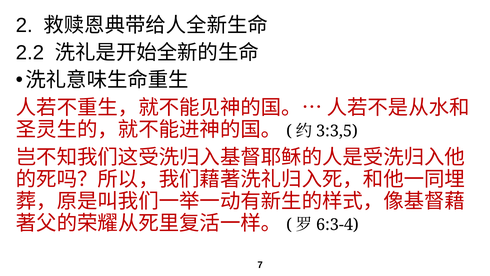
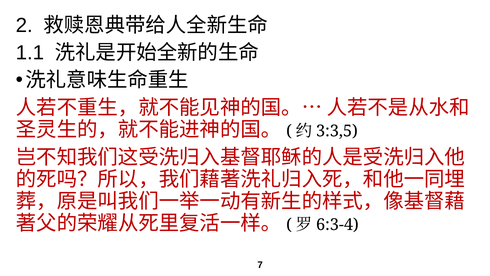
2.2: 2.2 -> 1.1
